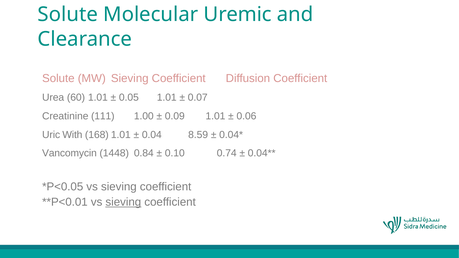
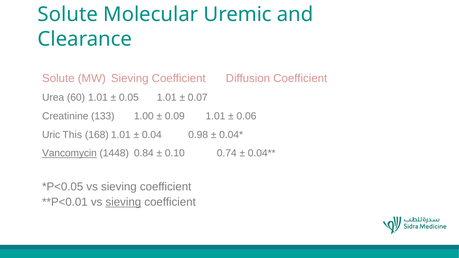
111: 111 -> 133
With: With -> This
8.59: 8.59 -> 0.98
Vancomycin underline: none -> present
